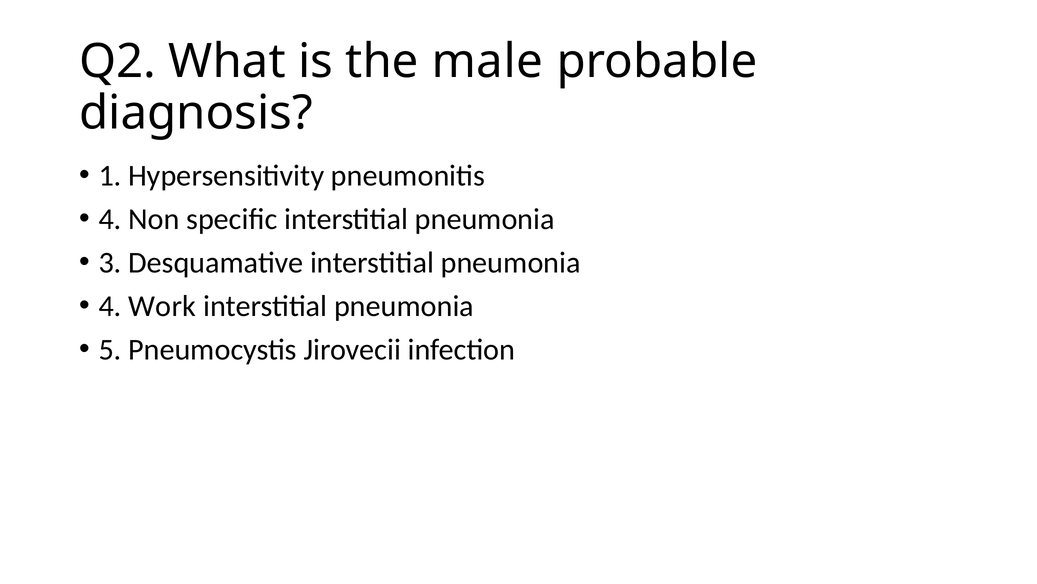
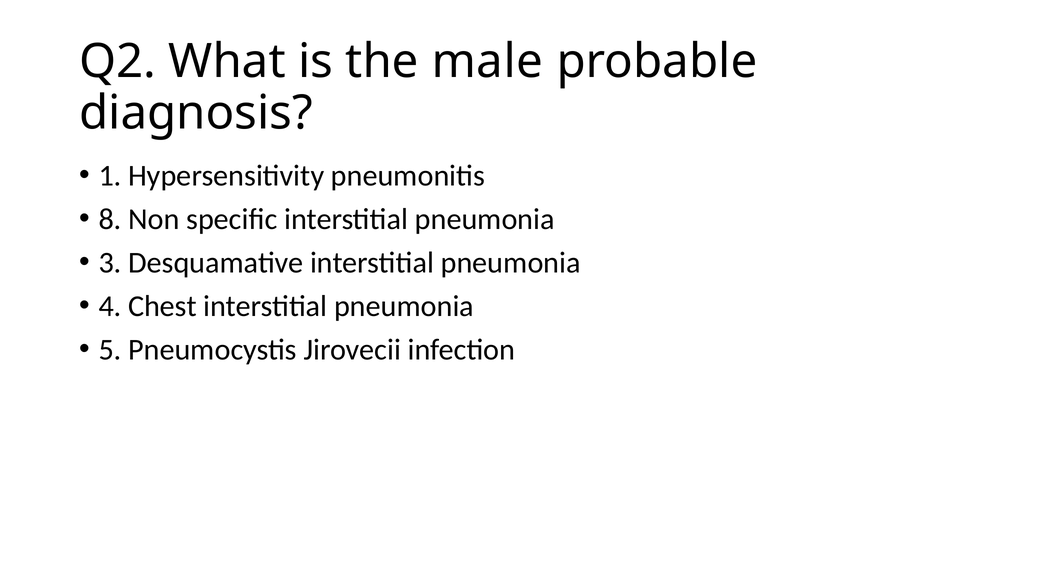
4 at (110, 219): 4 -> 8
Work: Work -> Chest
